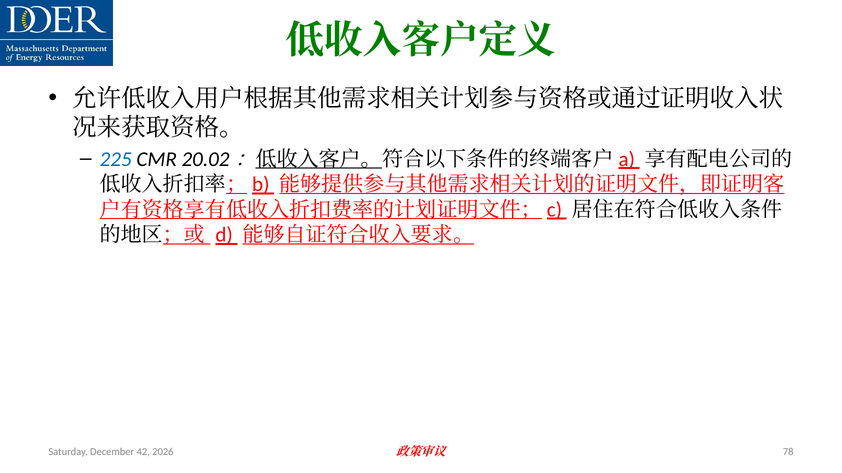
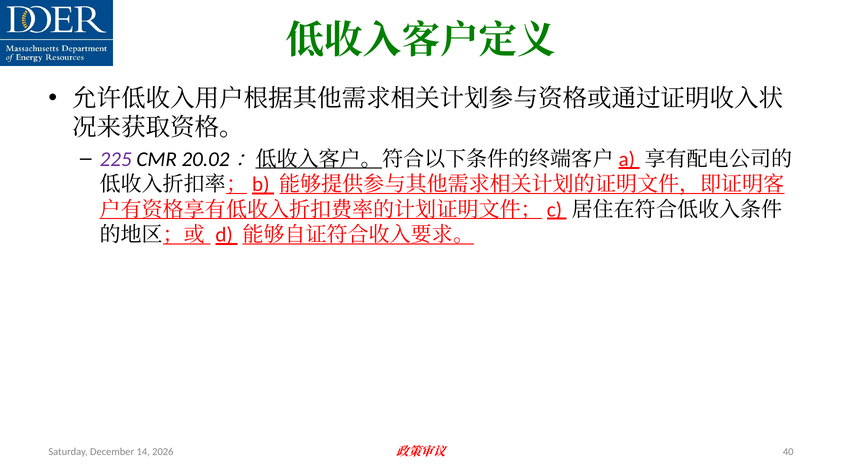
225 colour: blue -> purple
42: 42 -> 14
78: 78 -> 40
